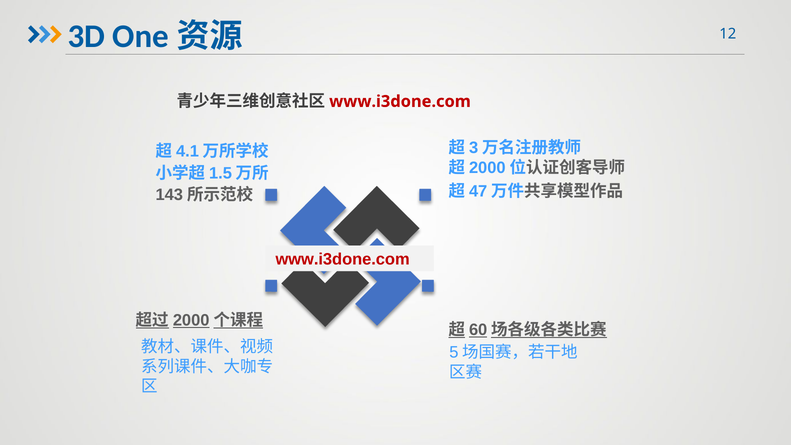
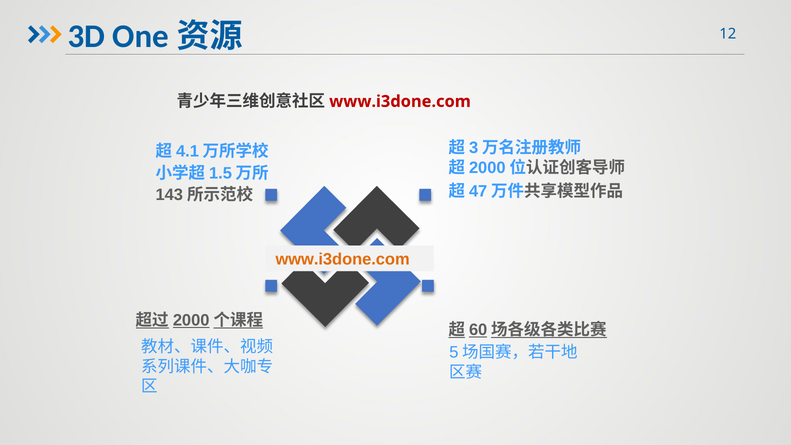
www.i3done.com at (343, 259) colour: red -> orange
